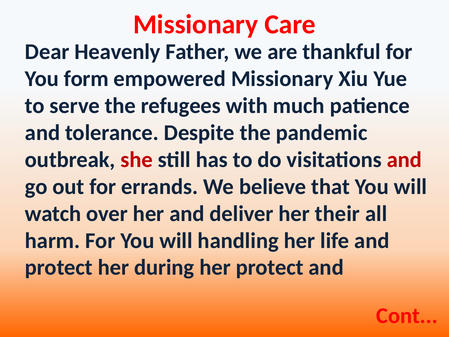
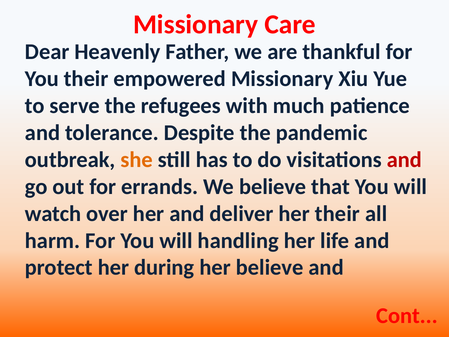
You form: form -> their
she colour: red -> orange
her protect: protect -> believe
